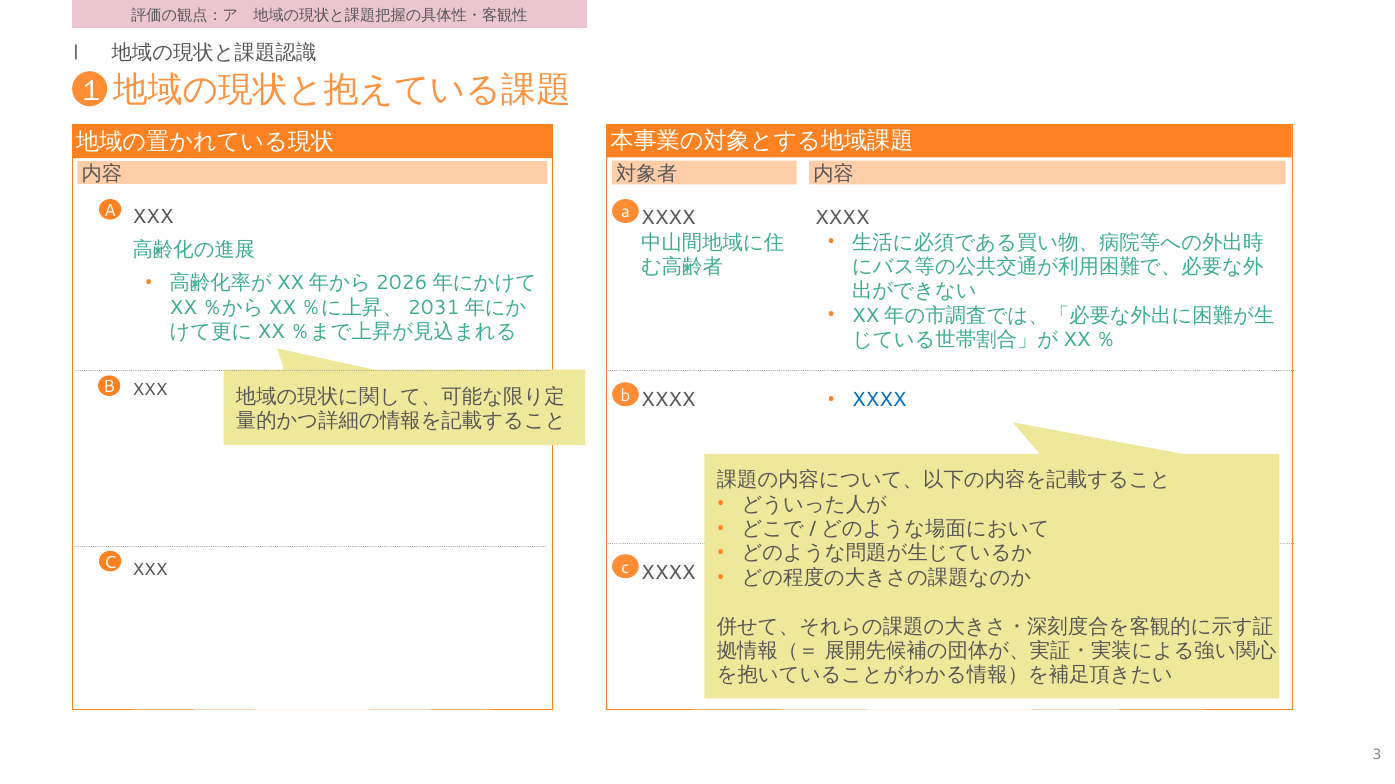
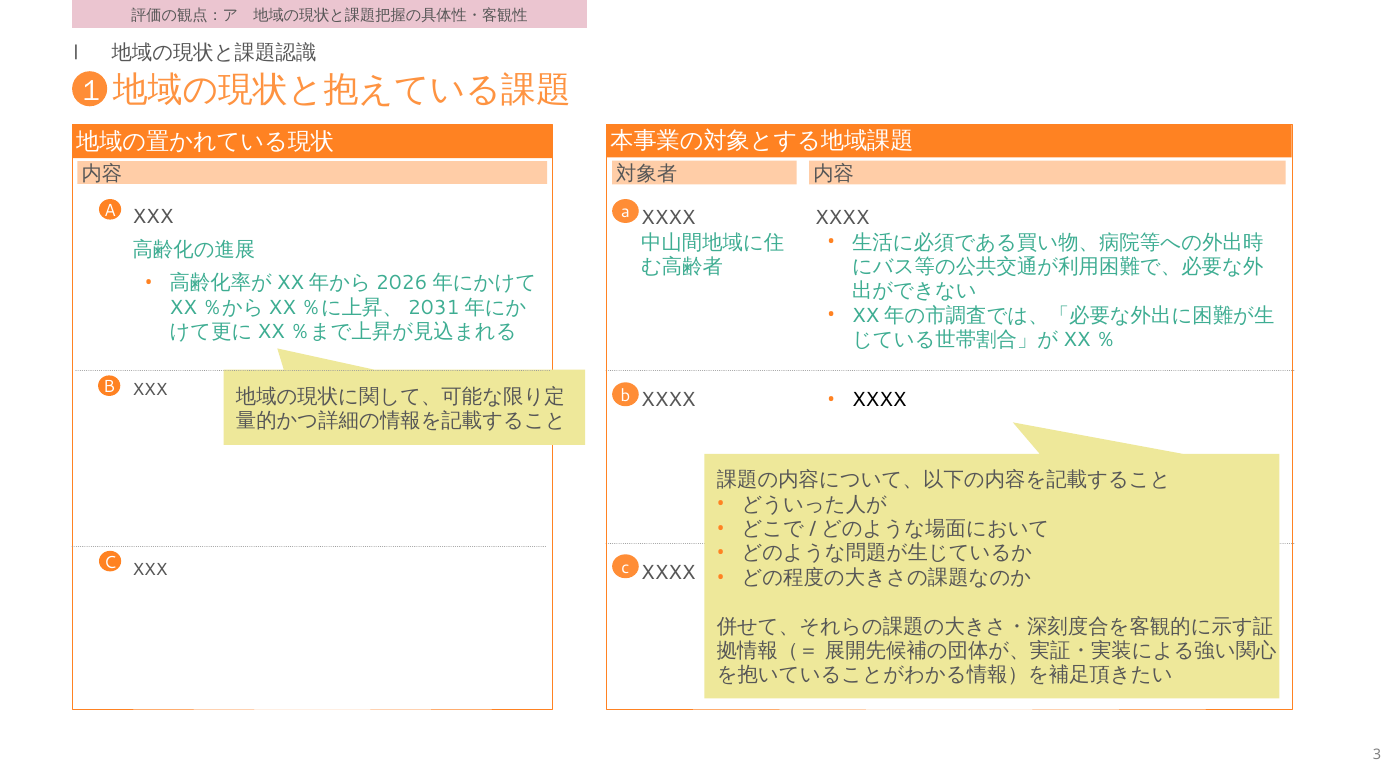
XXXX at (879, 400) colour: blue -> black
